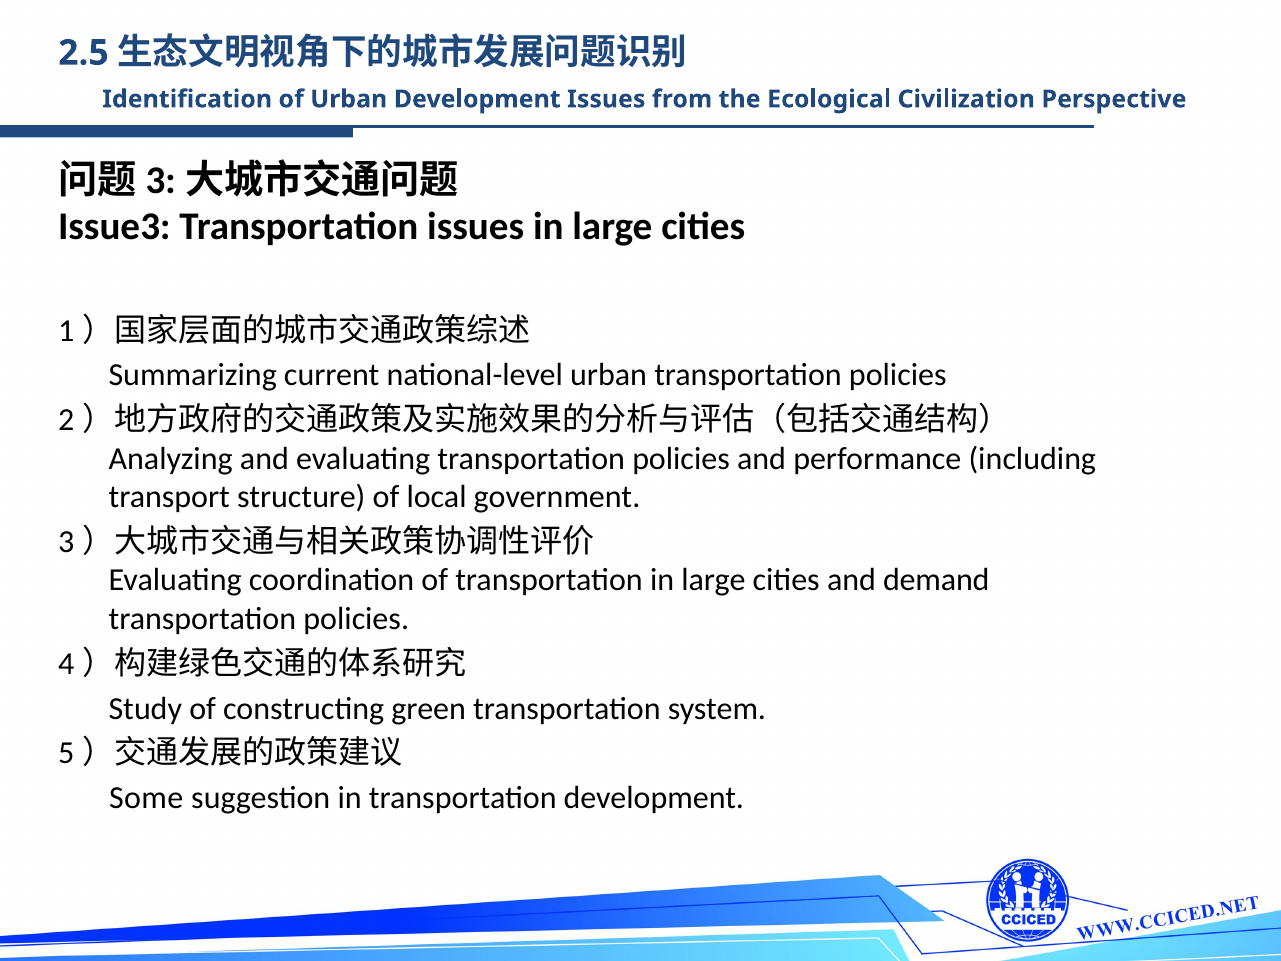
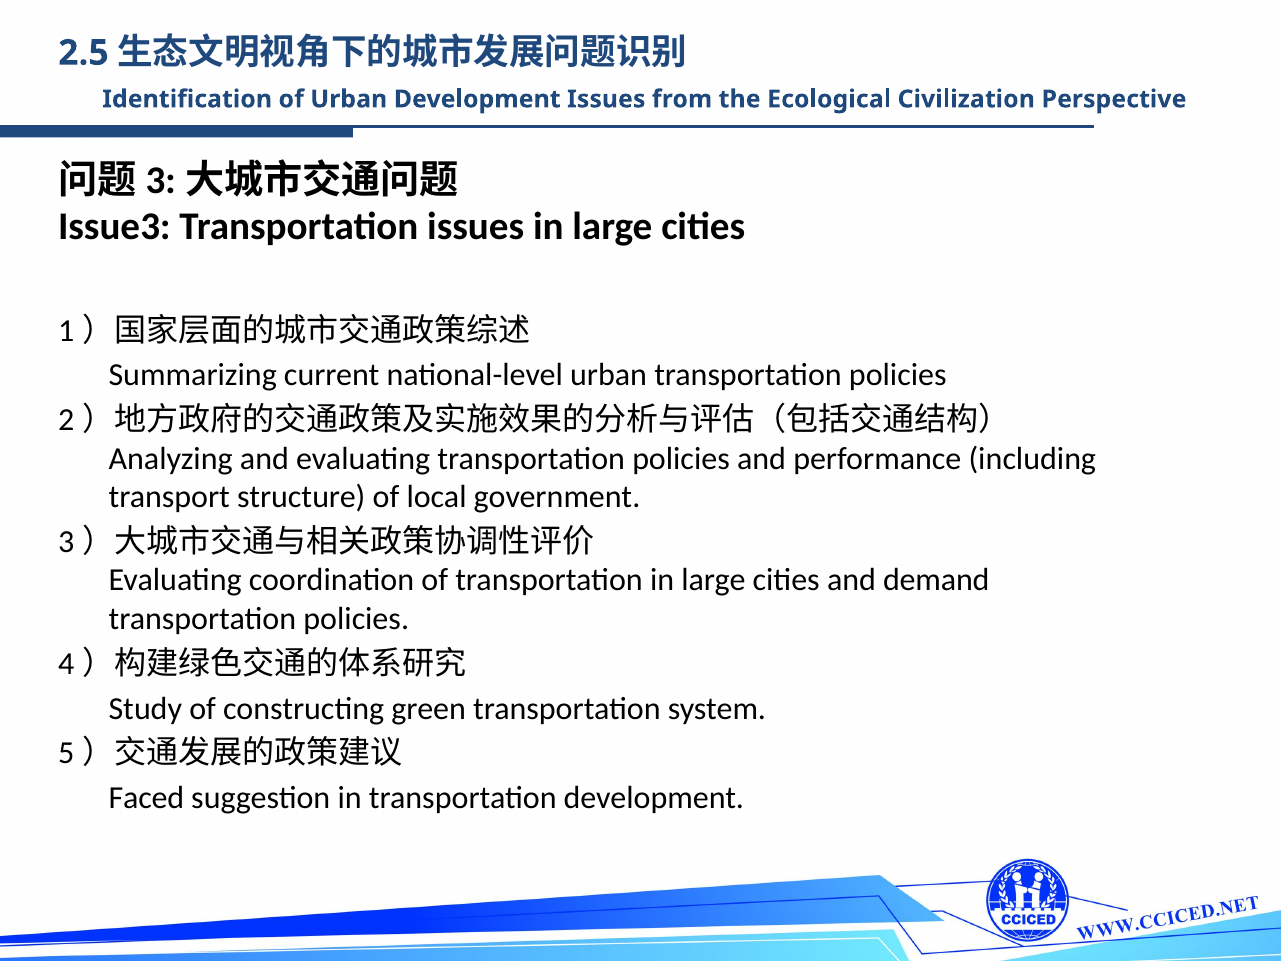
Some: Some -> Faced
